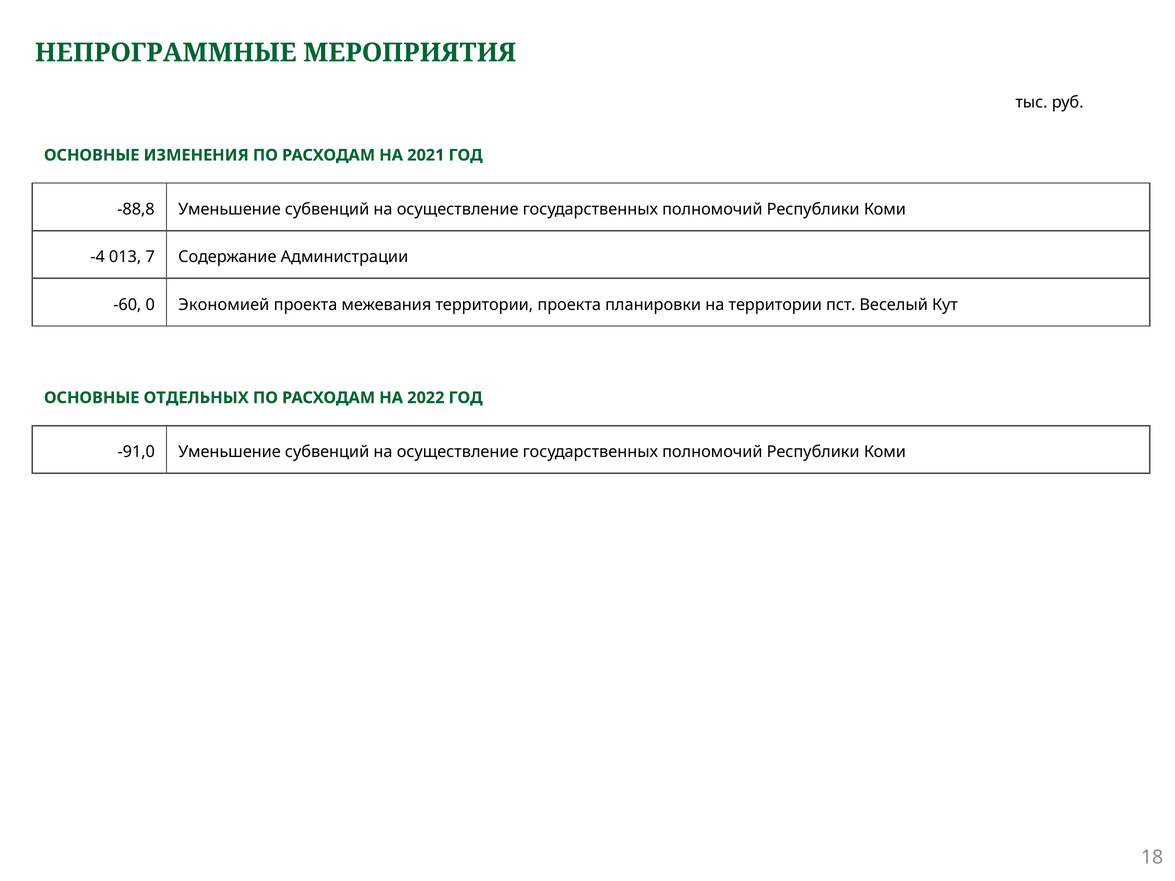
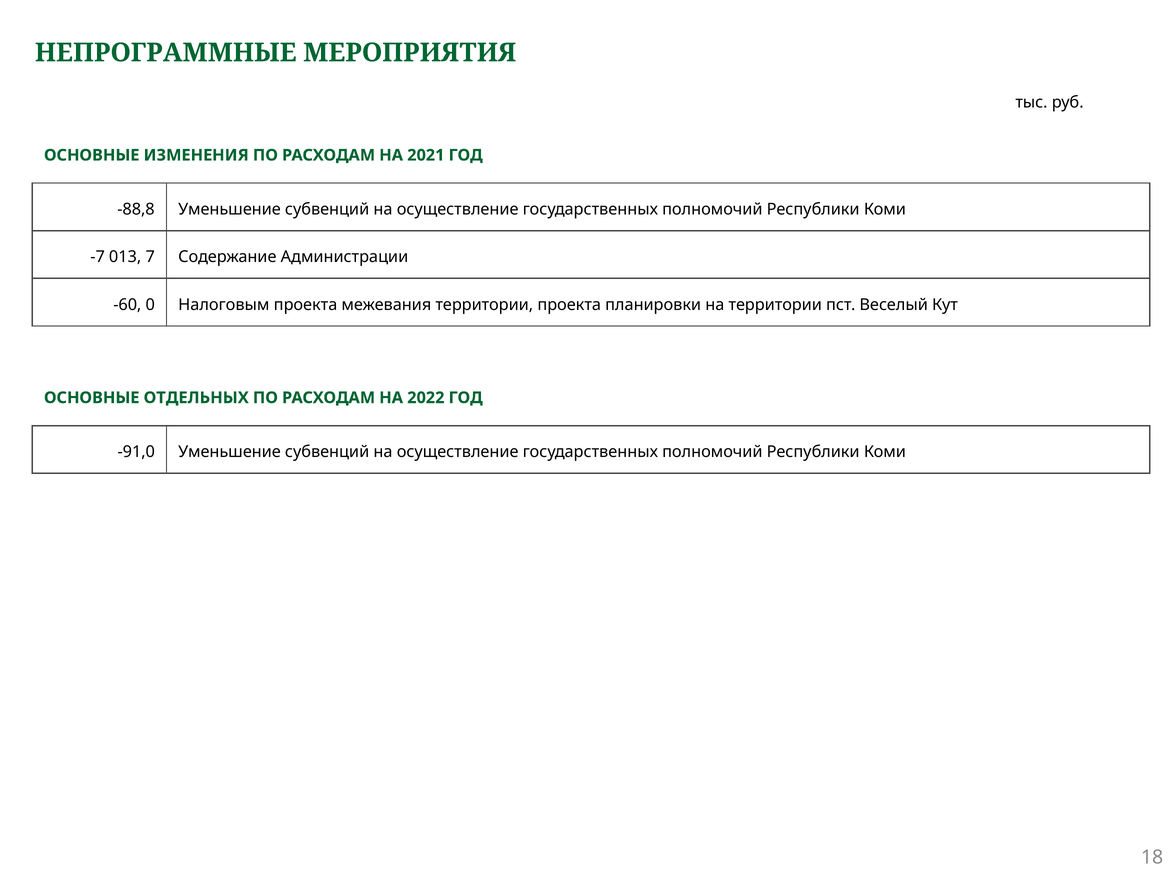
-4: -4 -> -7
Экономией: Экономией -> Налоговым
